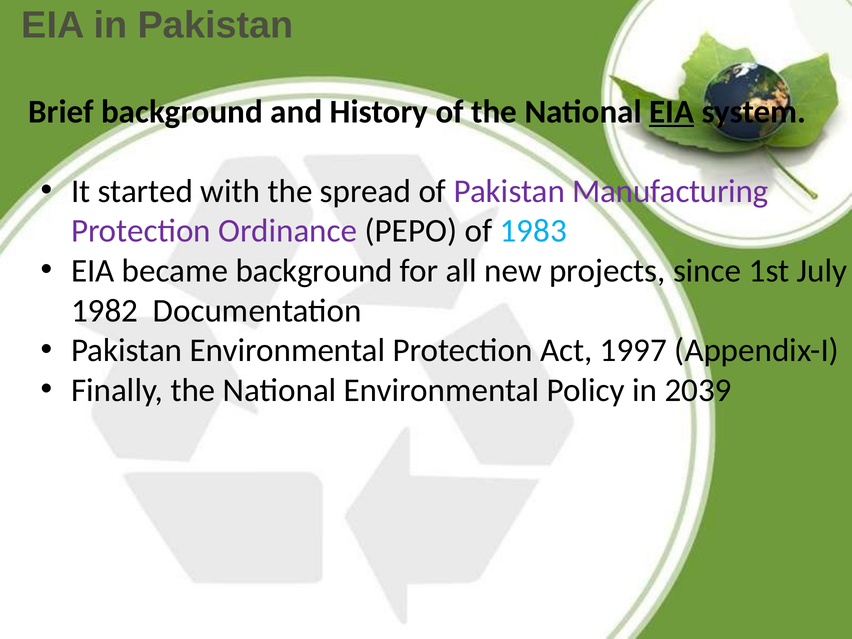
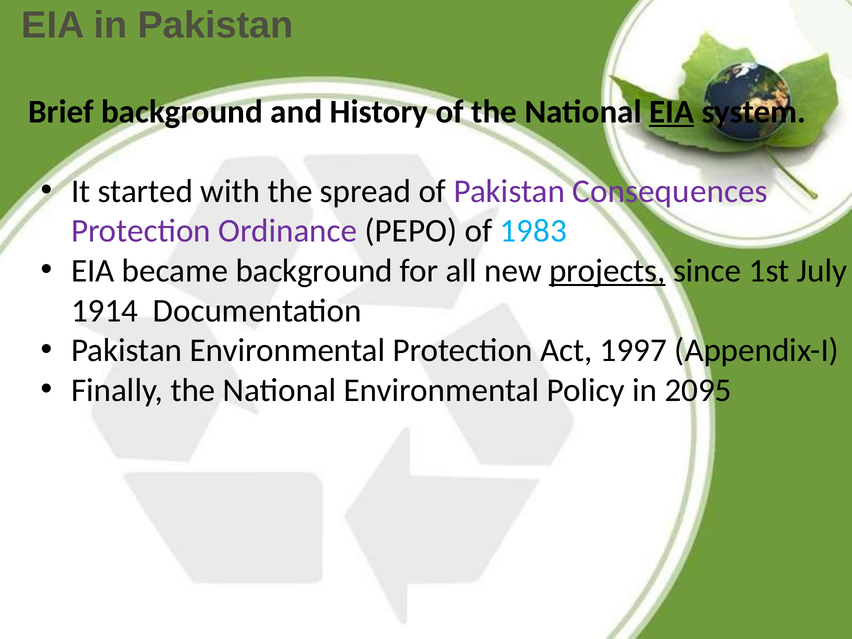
Manufacturing: Manufacturing -> Consequences
projects underline: none -> present
1982: 1982 -> 1914
2039: 2039 -> 2095
